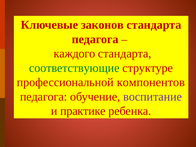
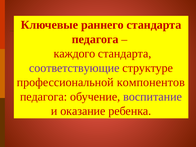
законов: законов -> раннего
соответствующие colour: green -> purple
практике: практике -> оказание
